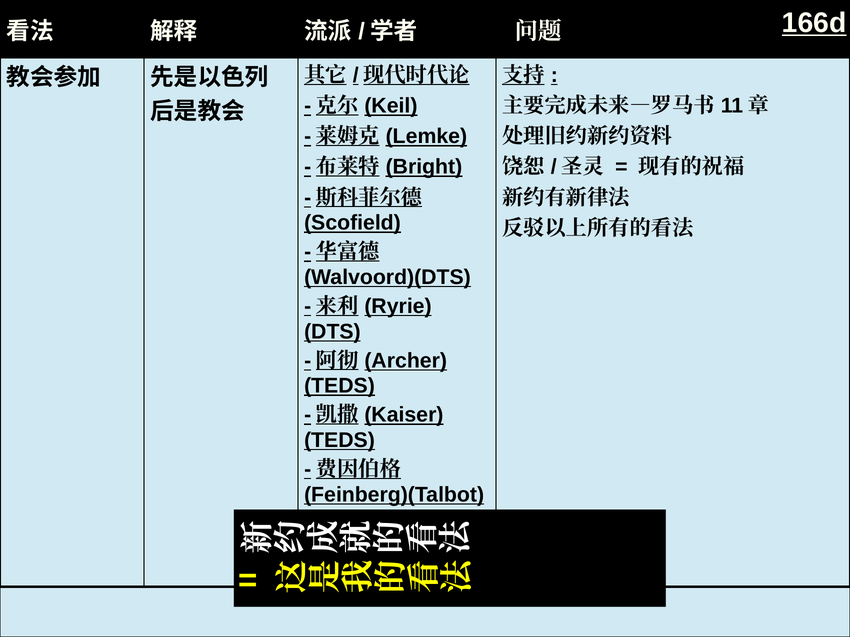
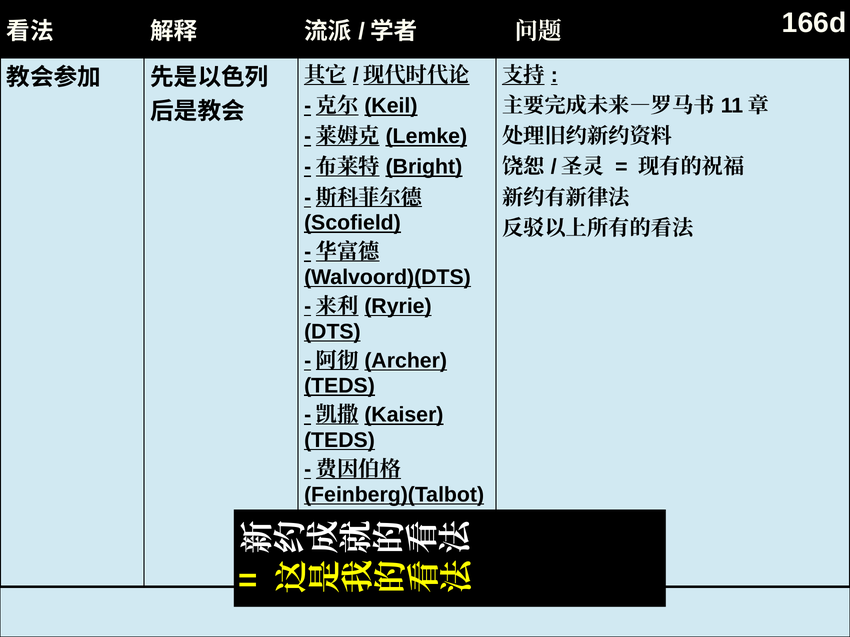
166d underline: present -> none
